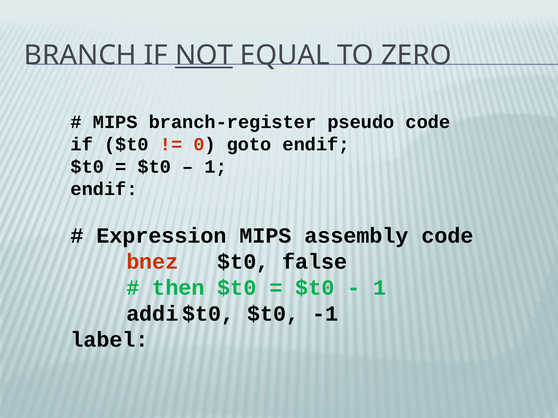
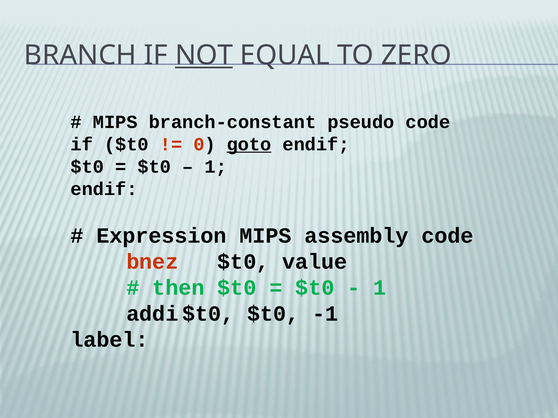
branch-register: branch-register -> branch-constant
goto underline: none -> present
false: false -> value
